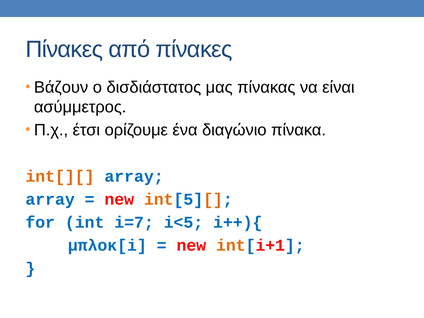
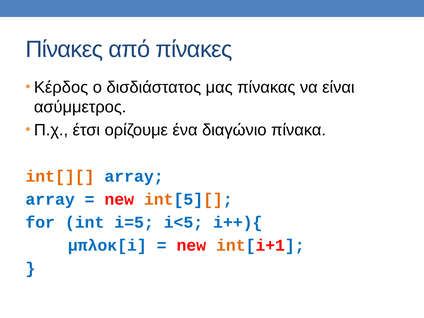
Βάζουν: Βάζουν -> Κέρδος
i=7: i=7 -> i=5
